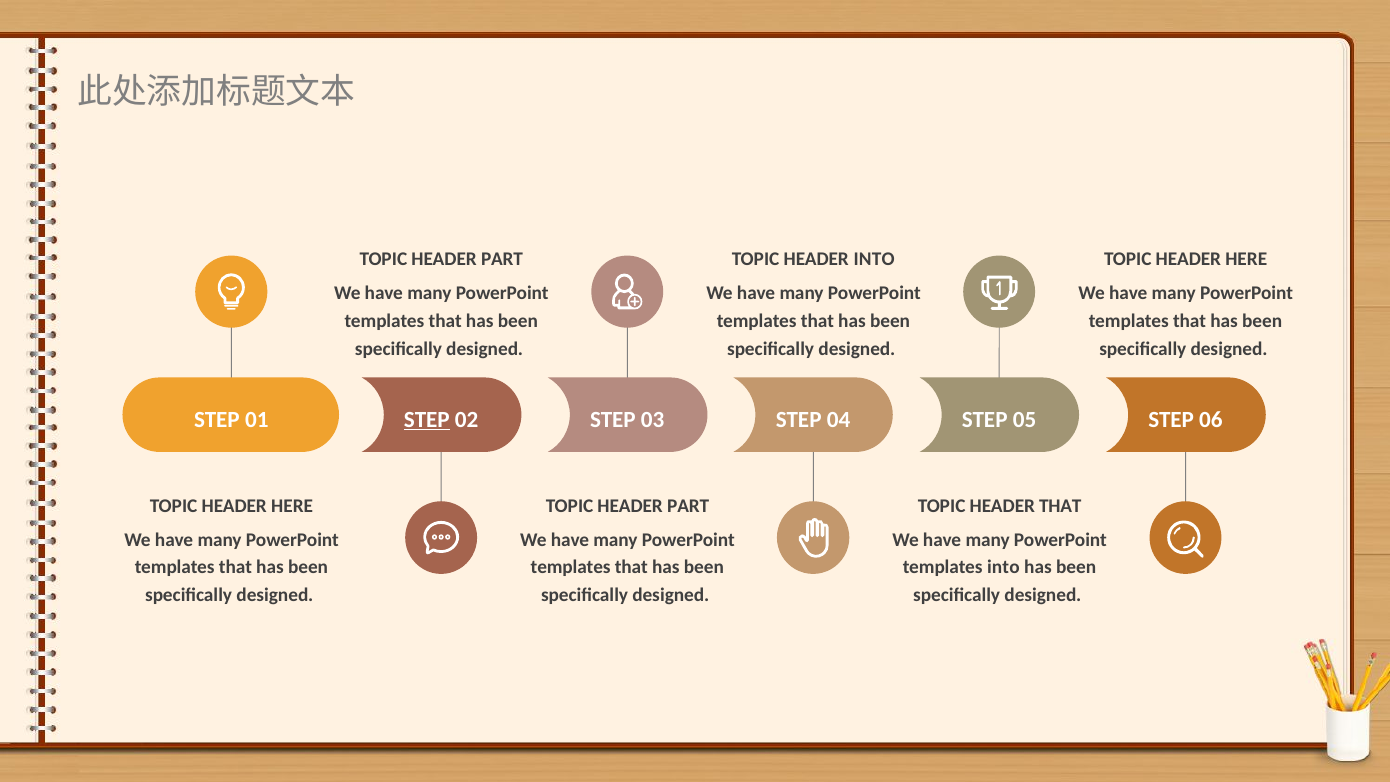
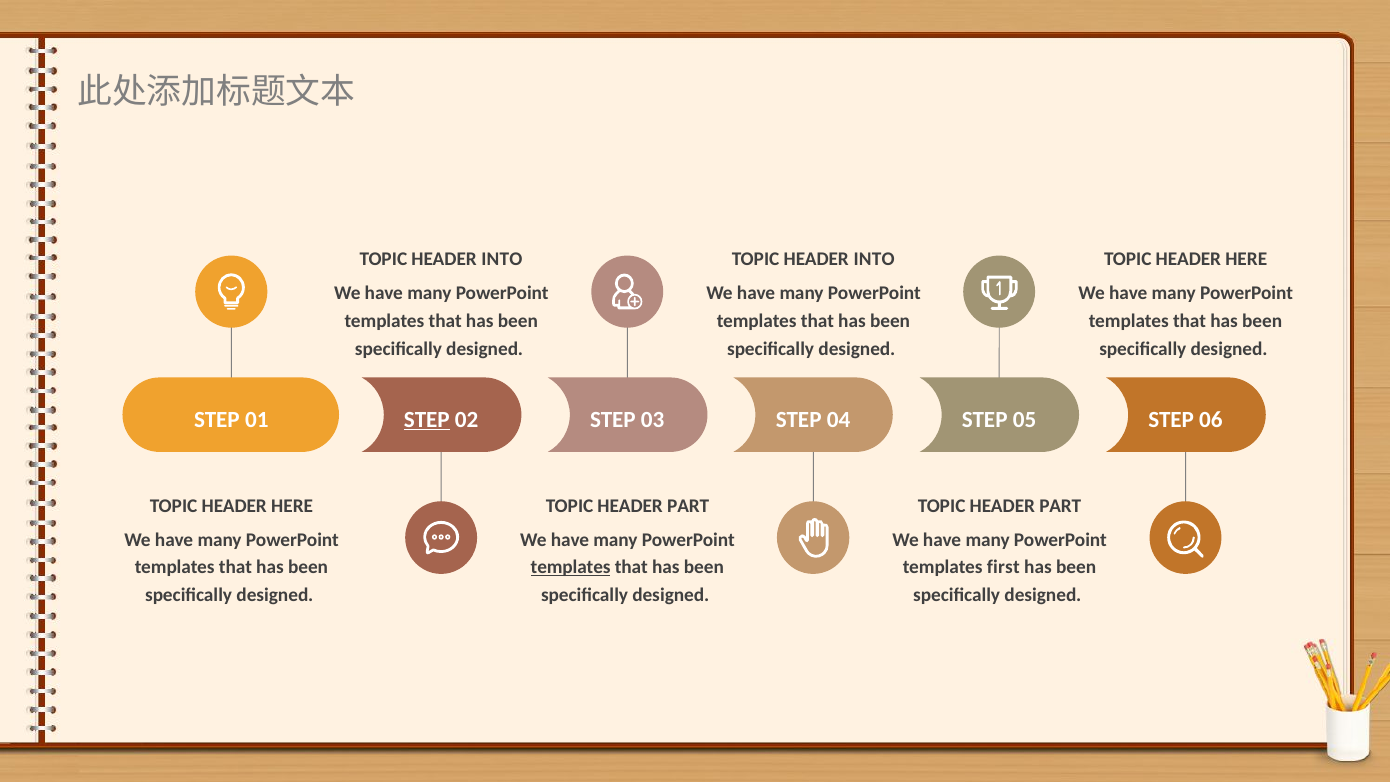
PART at (502, 259): PART -> INTO
THAT at (1060, 506): THAT -> PART
templates at (571, 567) underline: none -> present
templates into: into -> first
